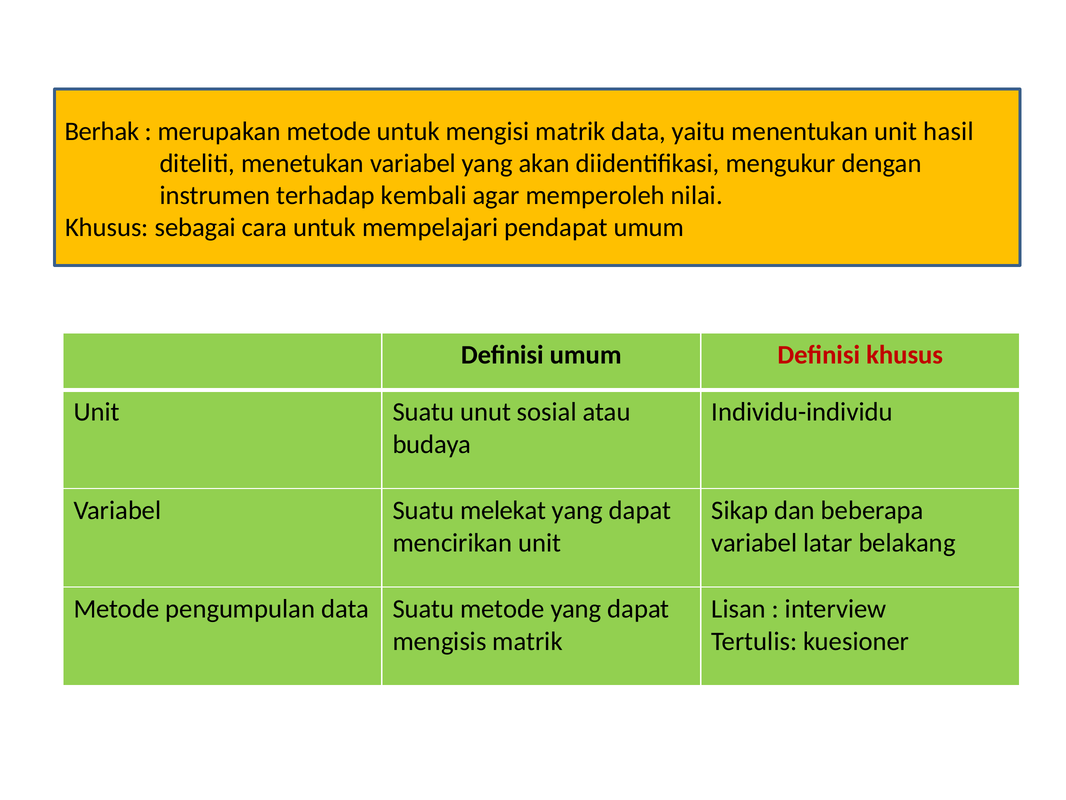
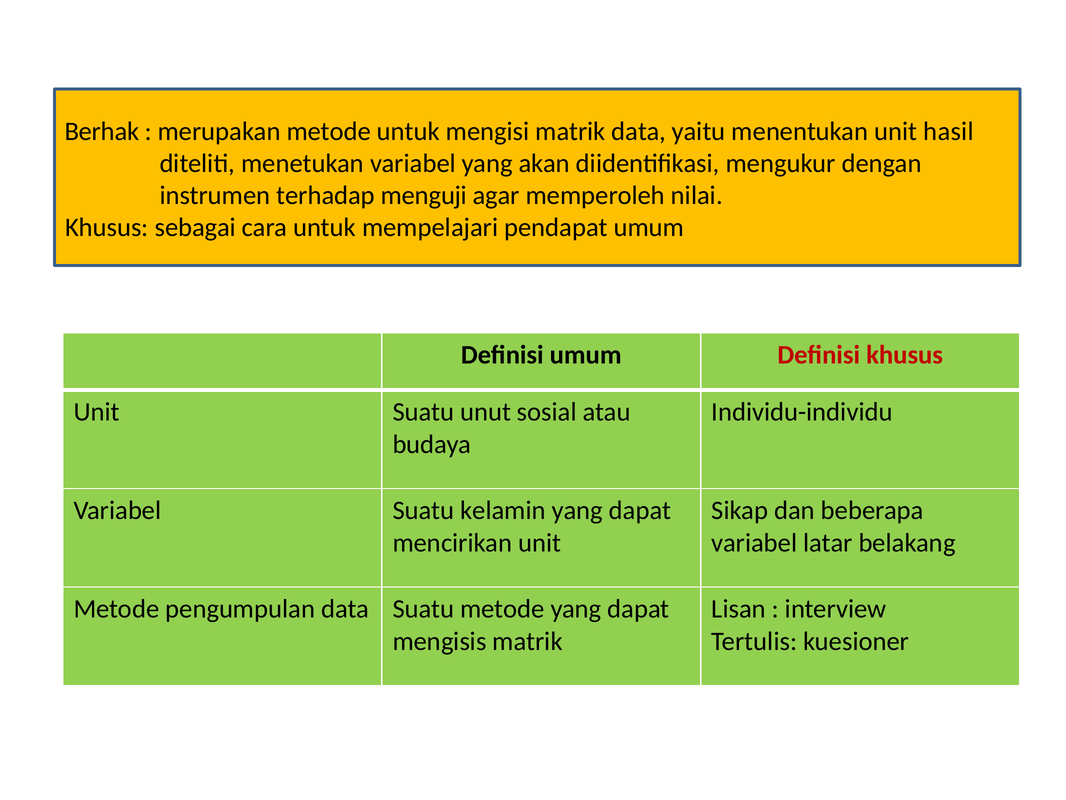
kembali: kembali -> menguji
melekat: melekat -> kelamin
